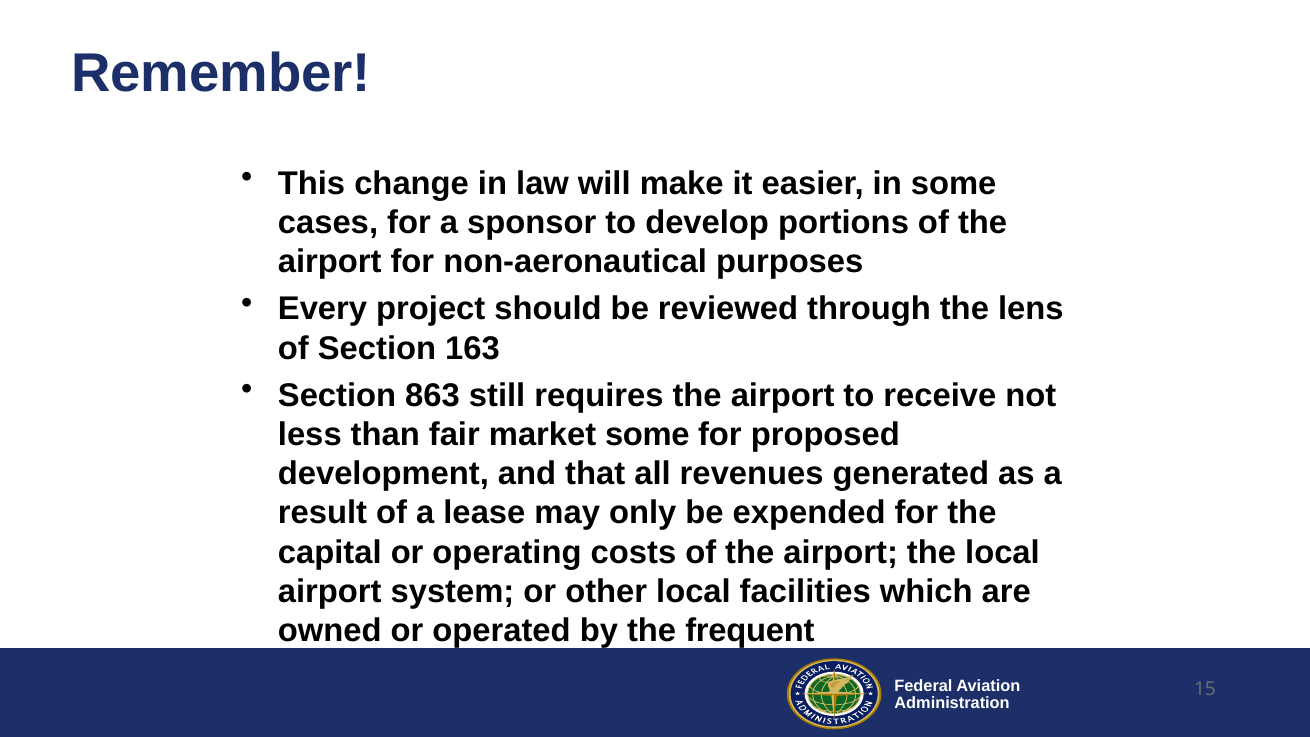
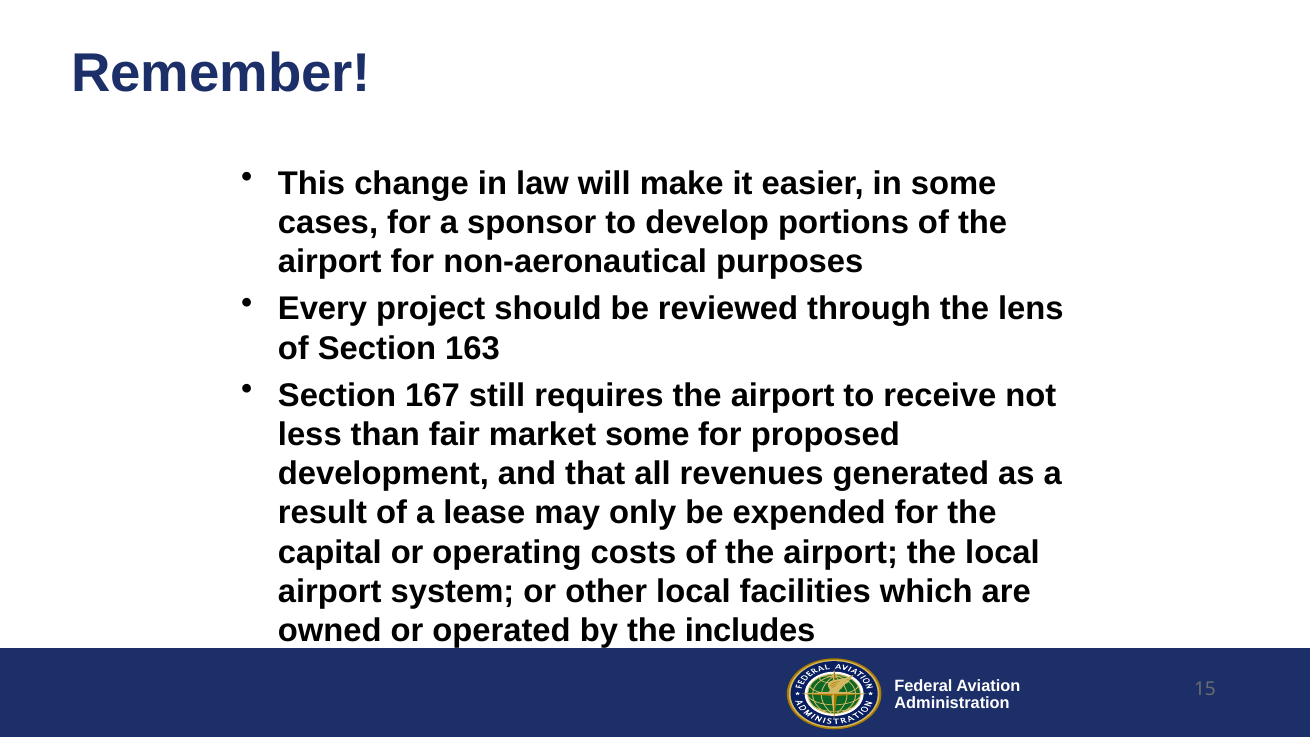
863: 863 -> 167
frequent: frequent -> includes
